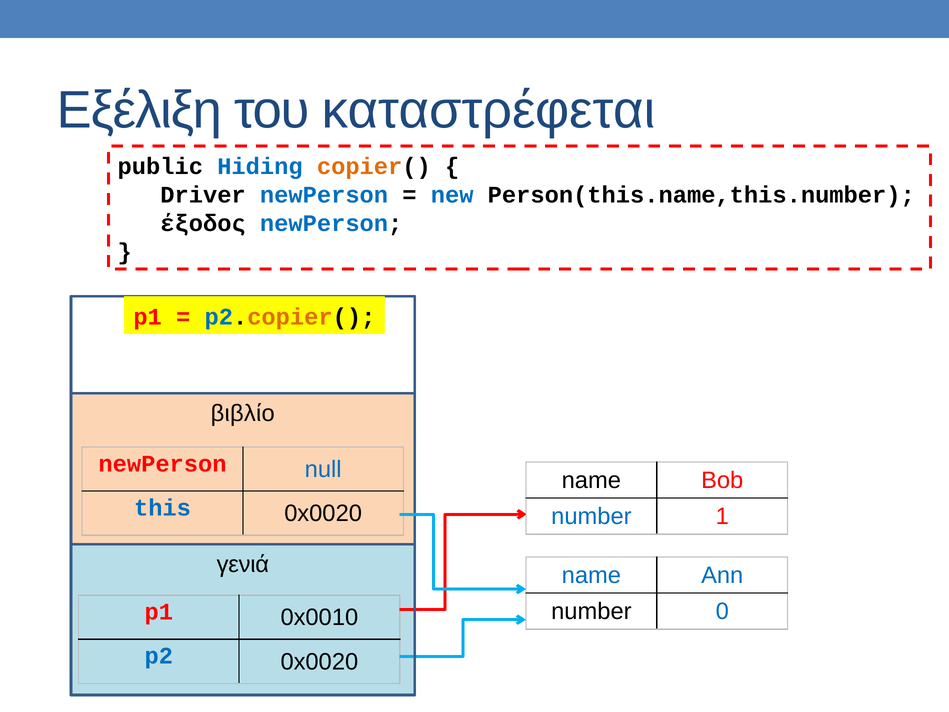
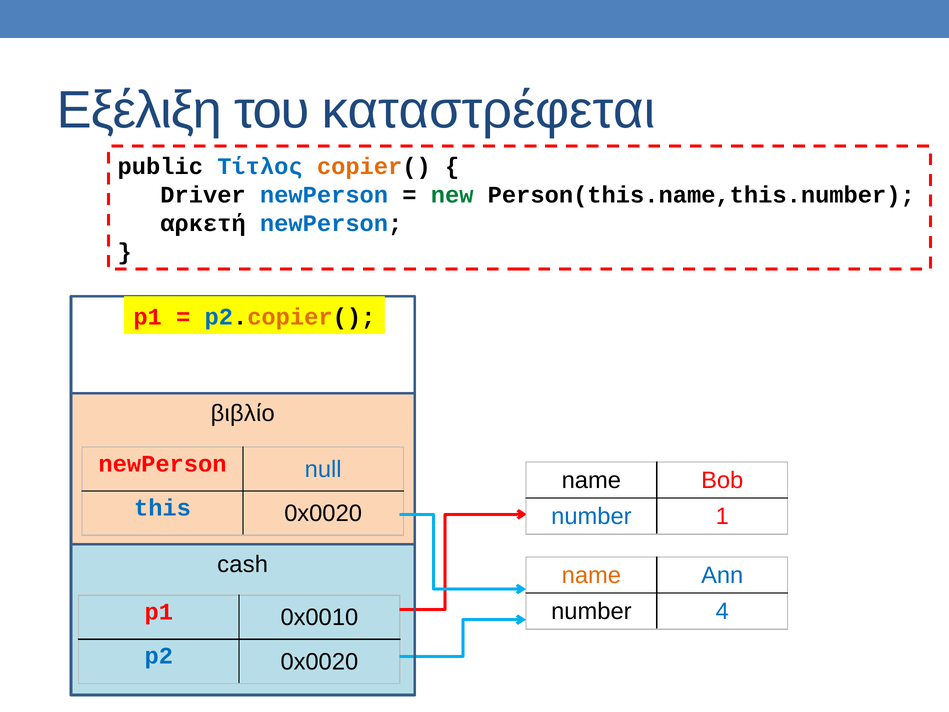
Hiding: Hiding -> Τίτλος
new colour: blue -> green
έξοδος: έξοδος -> αρκετή
γενιά: γενιά -> cash
name at (591, 575) colour: blue -> orange
0: 0 -> 4
